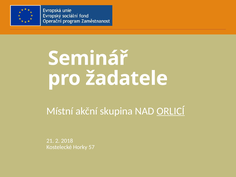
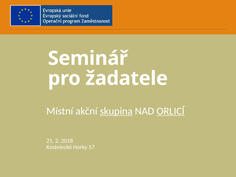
skupina underline: none -> present
